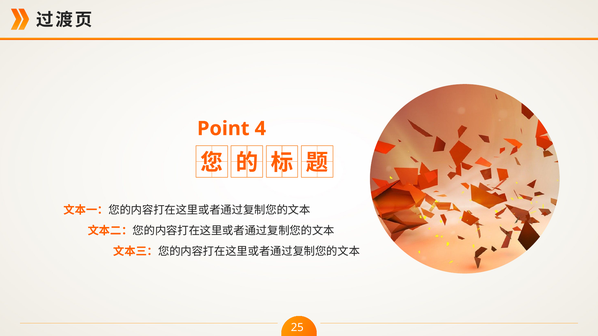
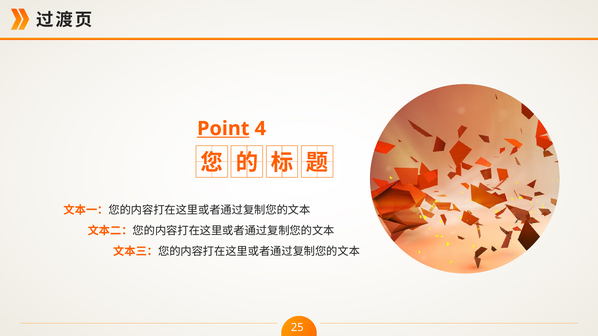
Point underline: none -> present
